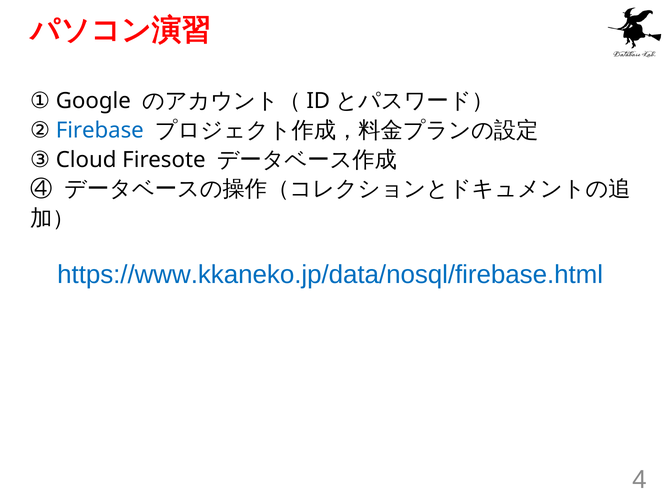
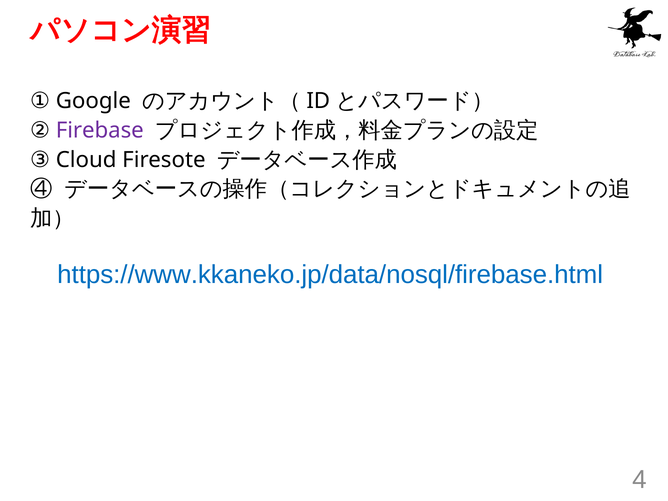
Firebase colour: blue -> purple
